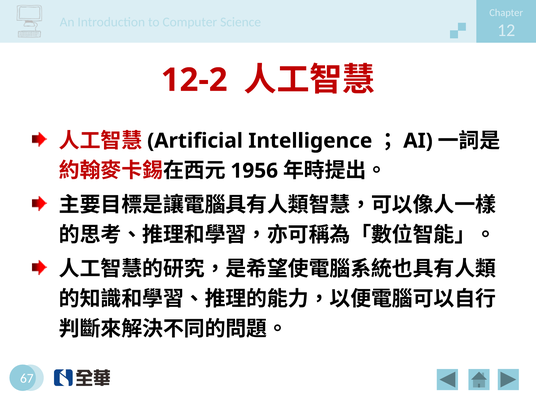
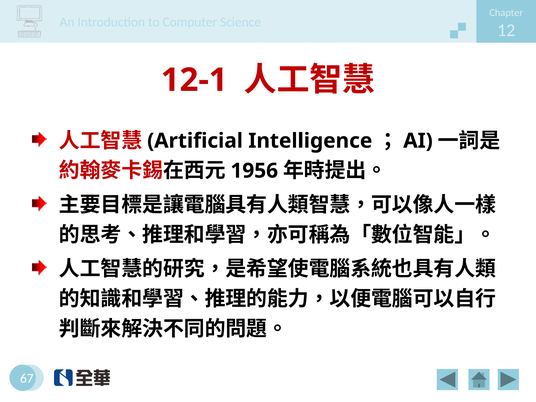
12-2: 12-2 -> 12-1
